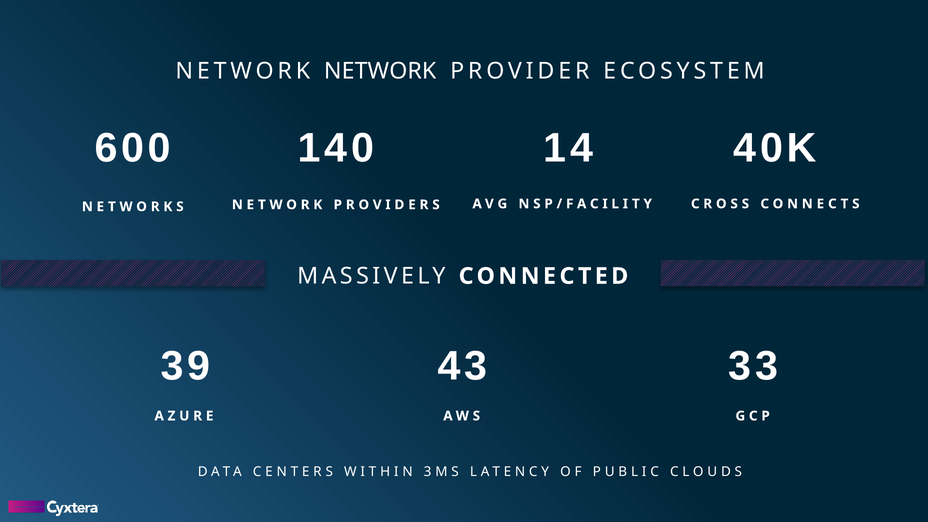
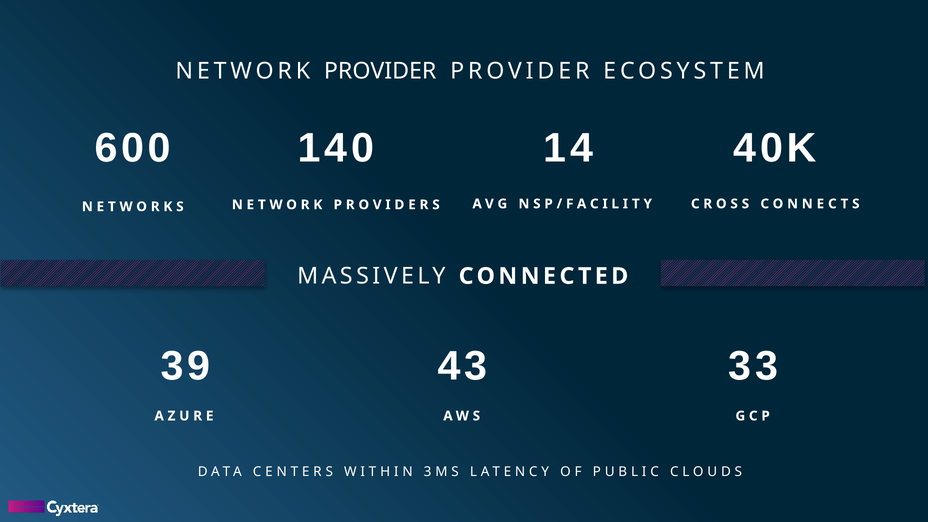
NETWORK NETWORK: NETWORK -> PROVIDER
